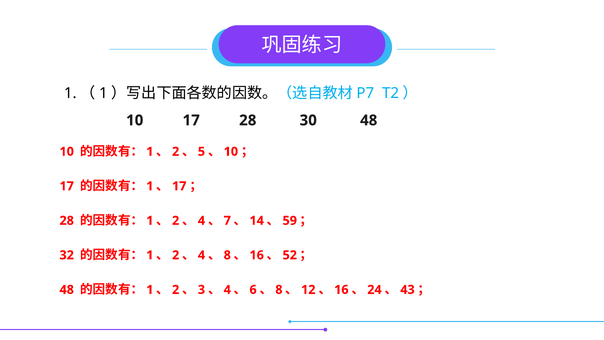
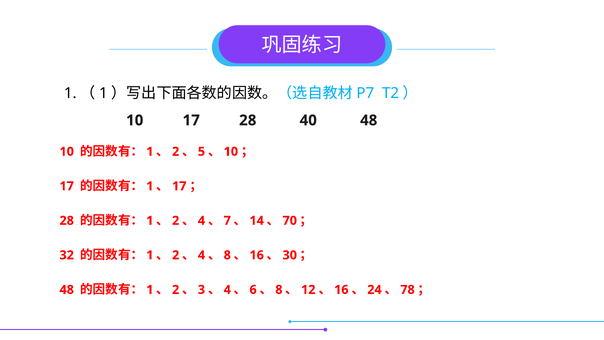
30: 30 -> 40
59: 59 -> 70
52: 52 -> 30
43: 43 -> 78
